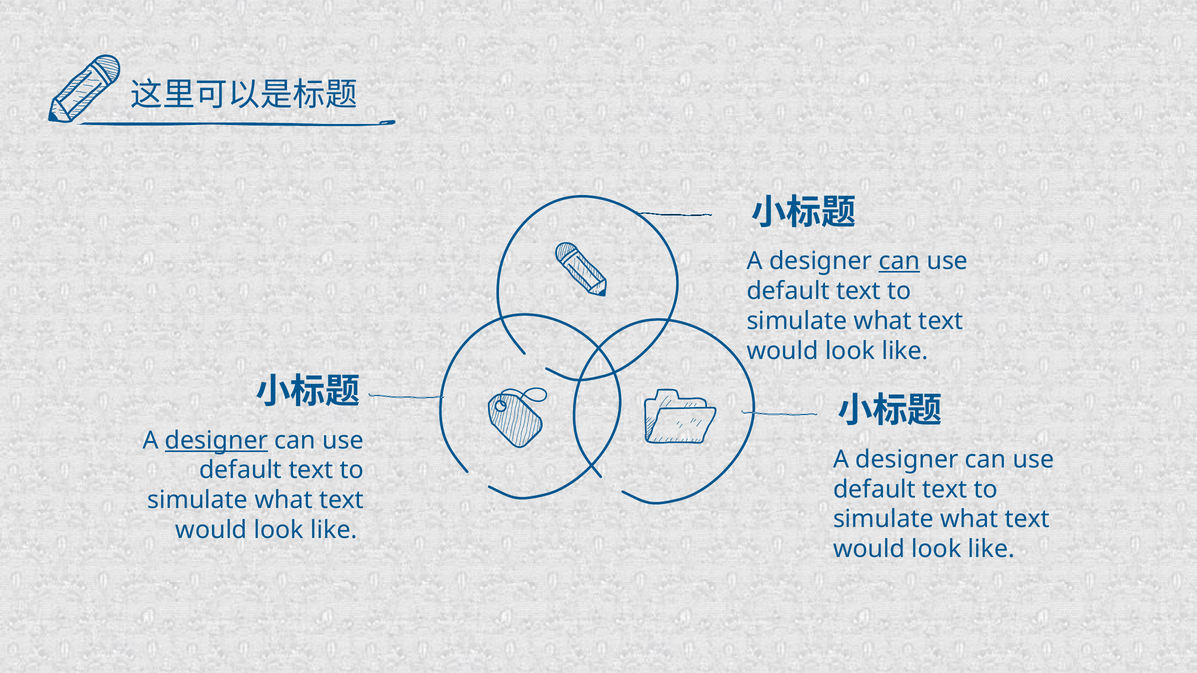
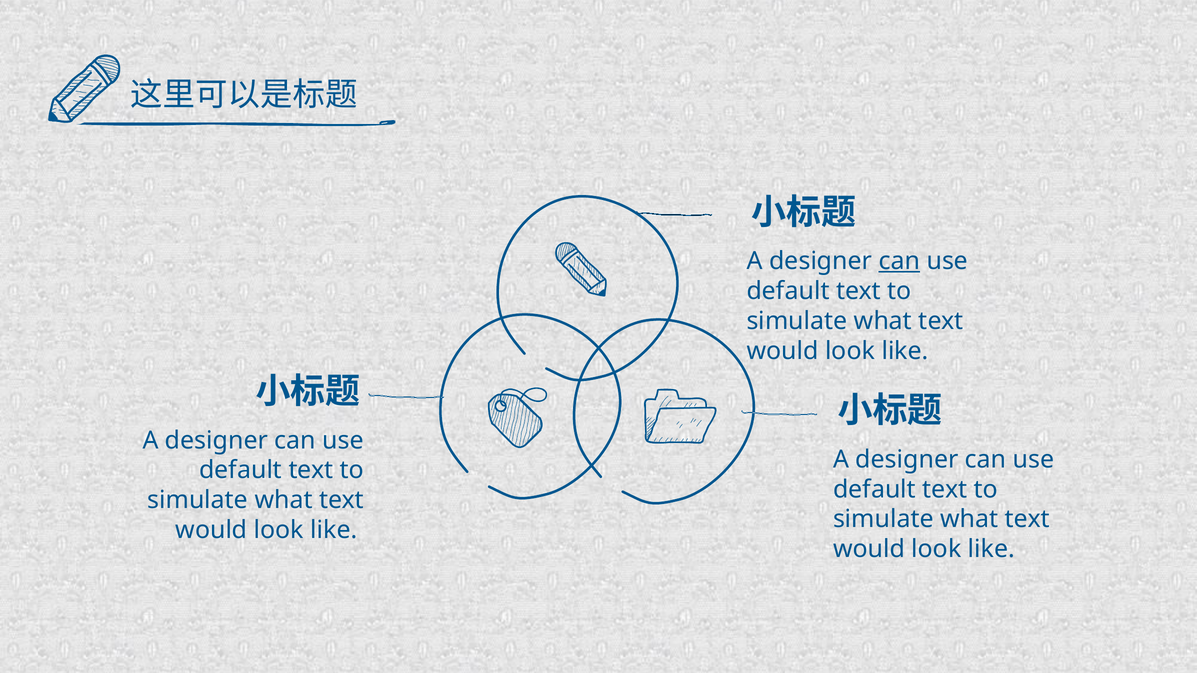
designer at (216, 440) underline: present -> none
